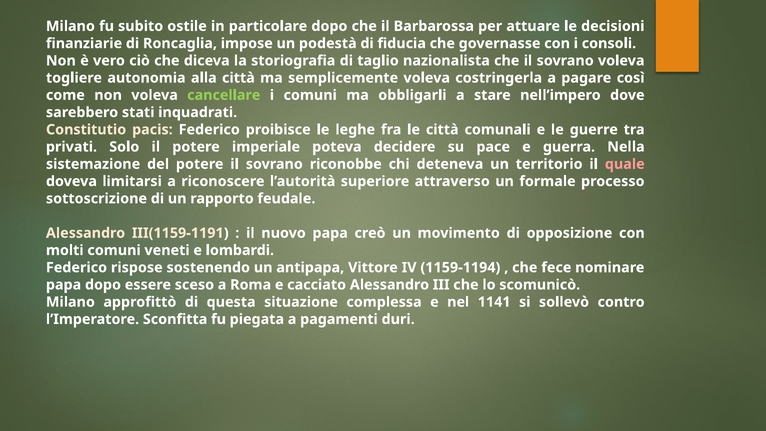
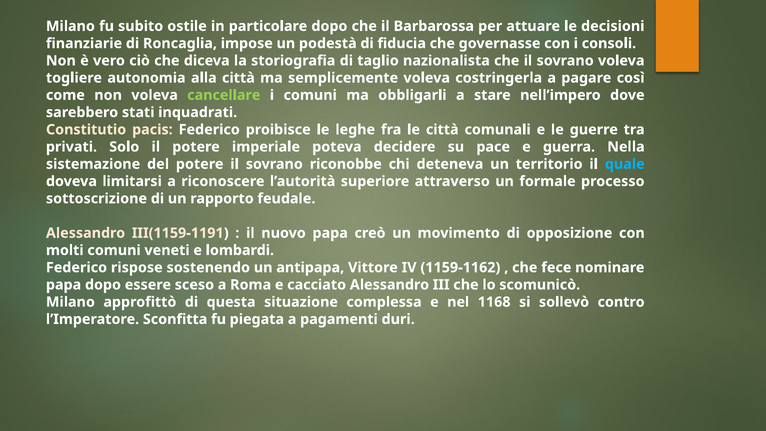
quale colour: pink -> light blue
1159-1194: 1159-1194 -> 1159-1162
1141: 1141 -> 1168
